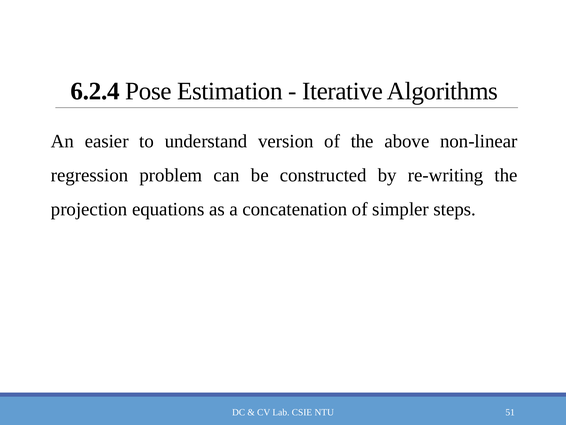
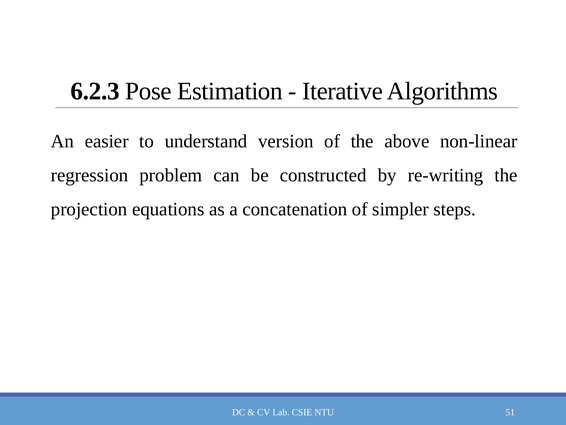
6.2.4: 6.2.4 -> 6.2.3
